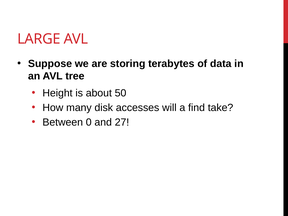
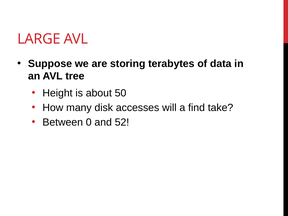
27: 27 -> 52
